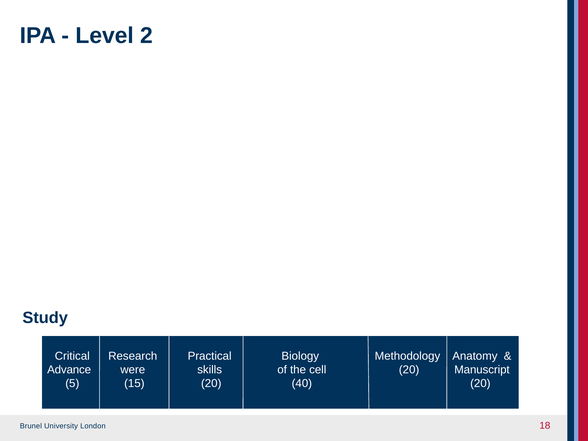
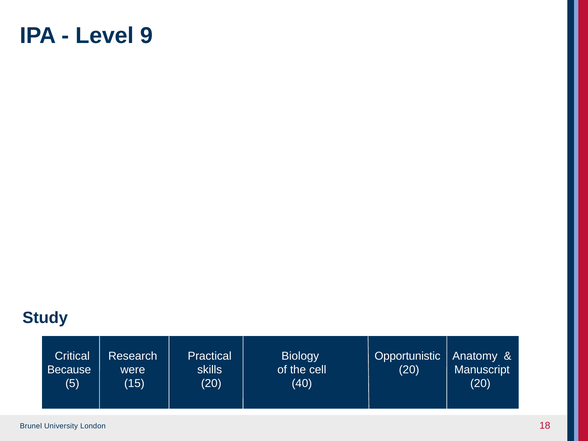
2: 2 -> 9
Methodology: Methodology -> Opportunistic
Advance: Advance -> Because
